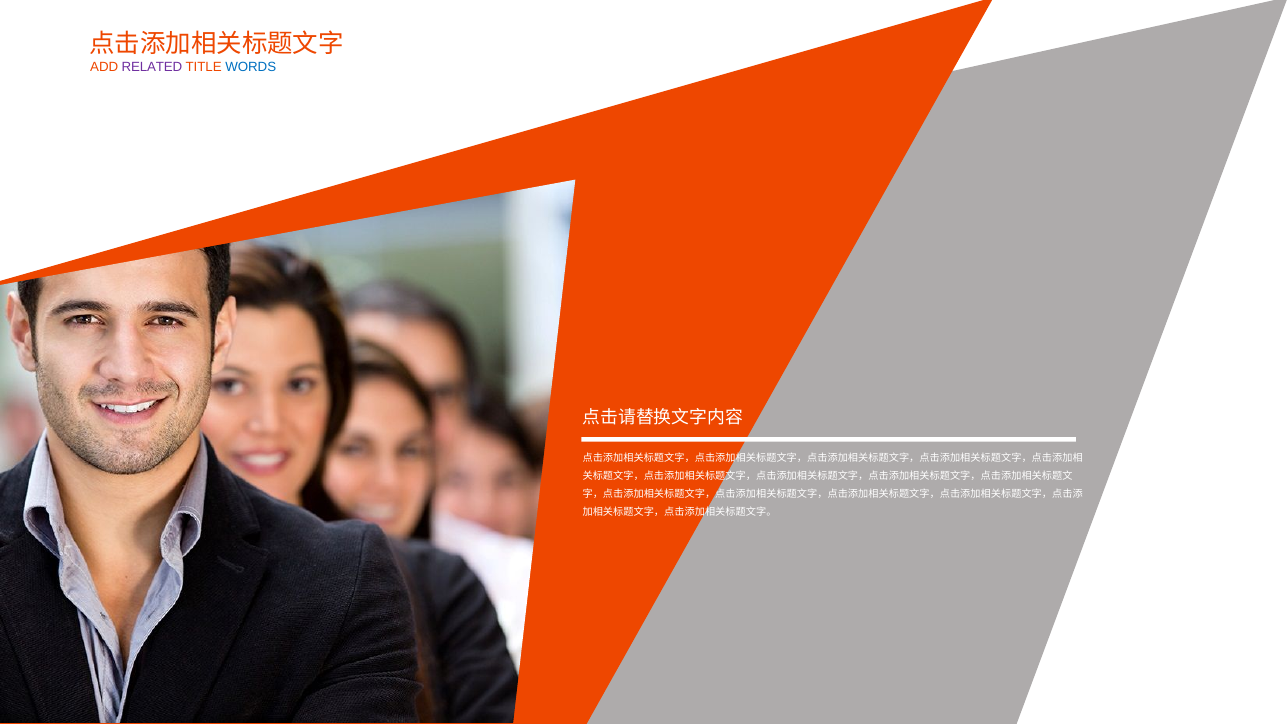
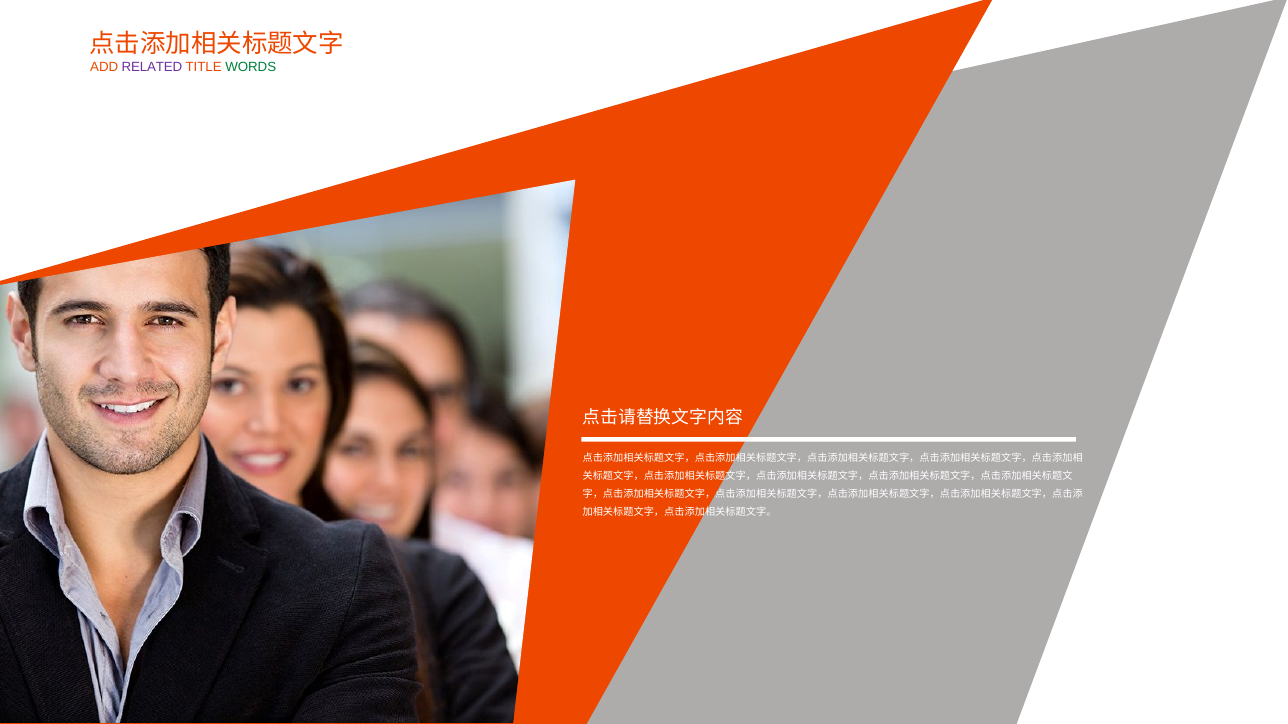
WORDS colour: blue -> green
